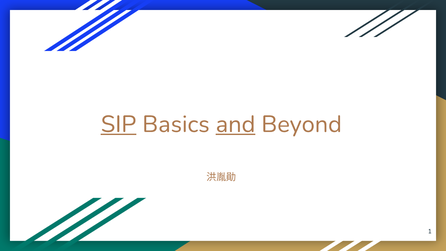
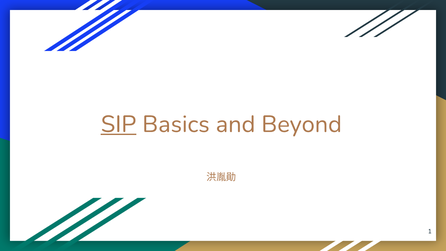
and underline: present -> none
